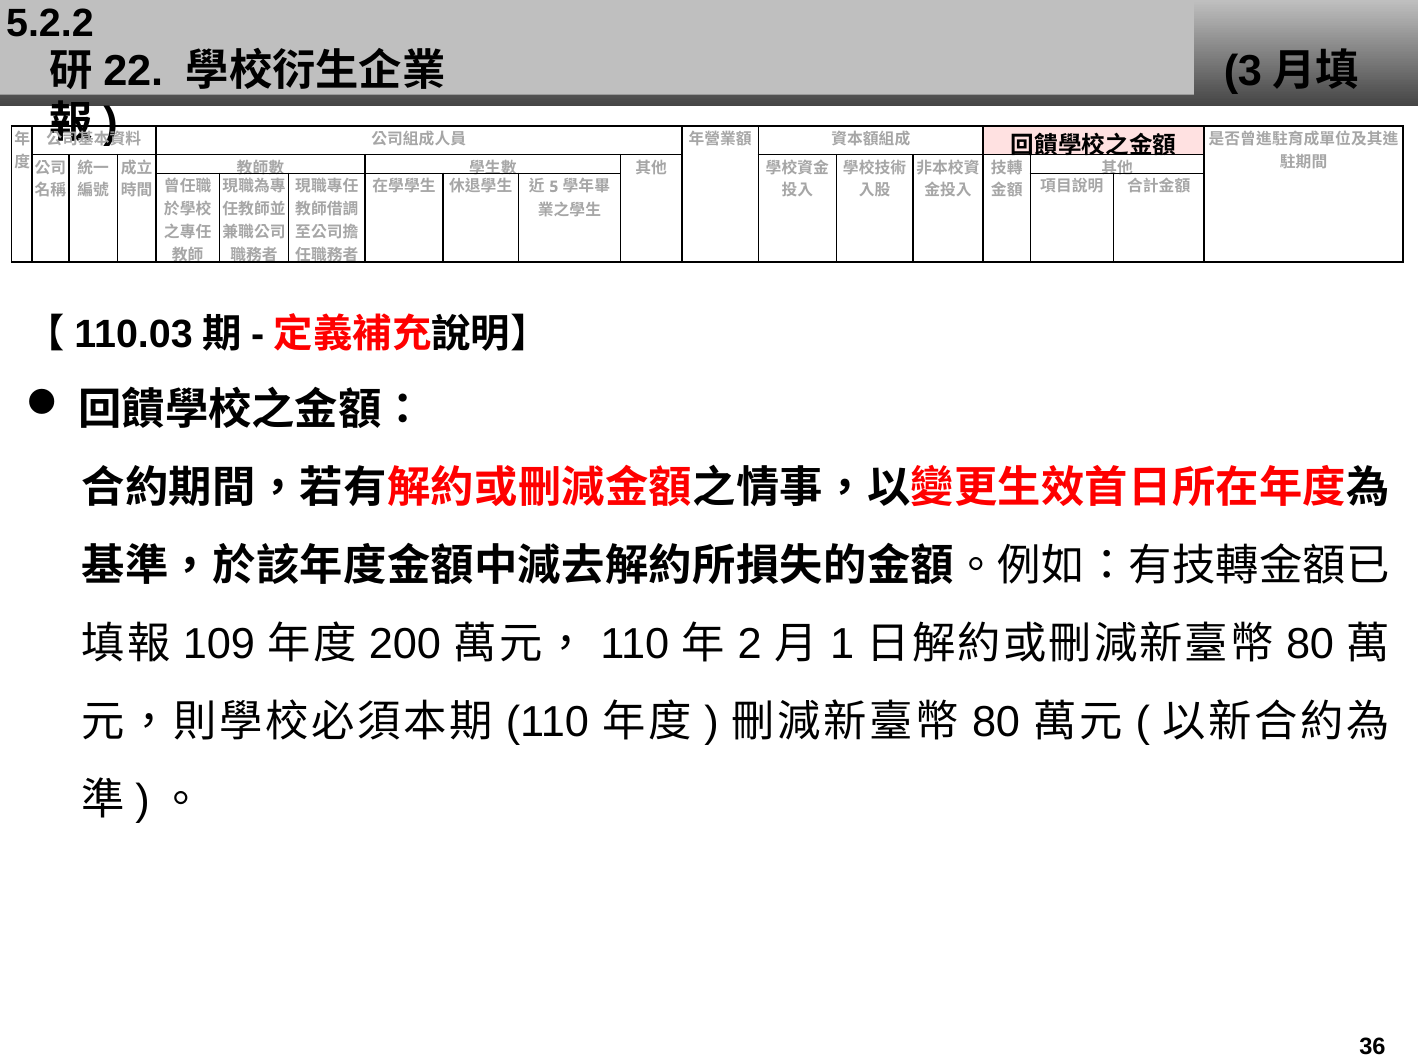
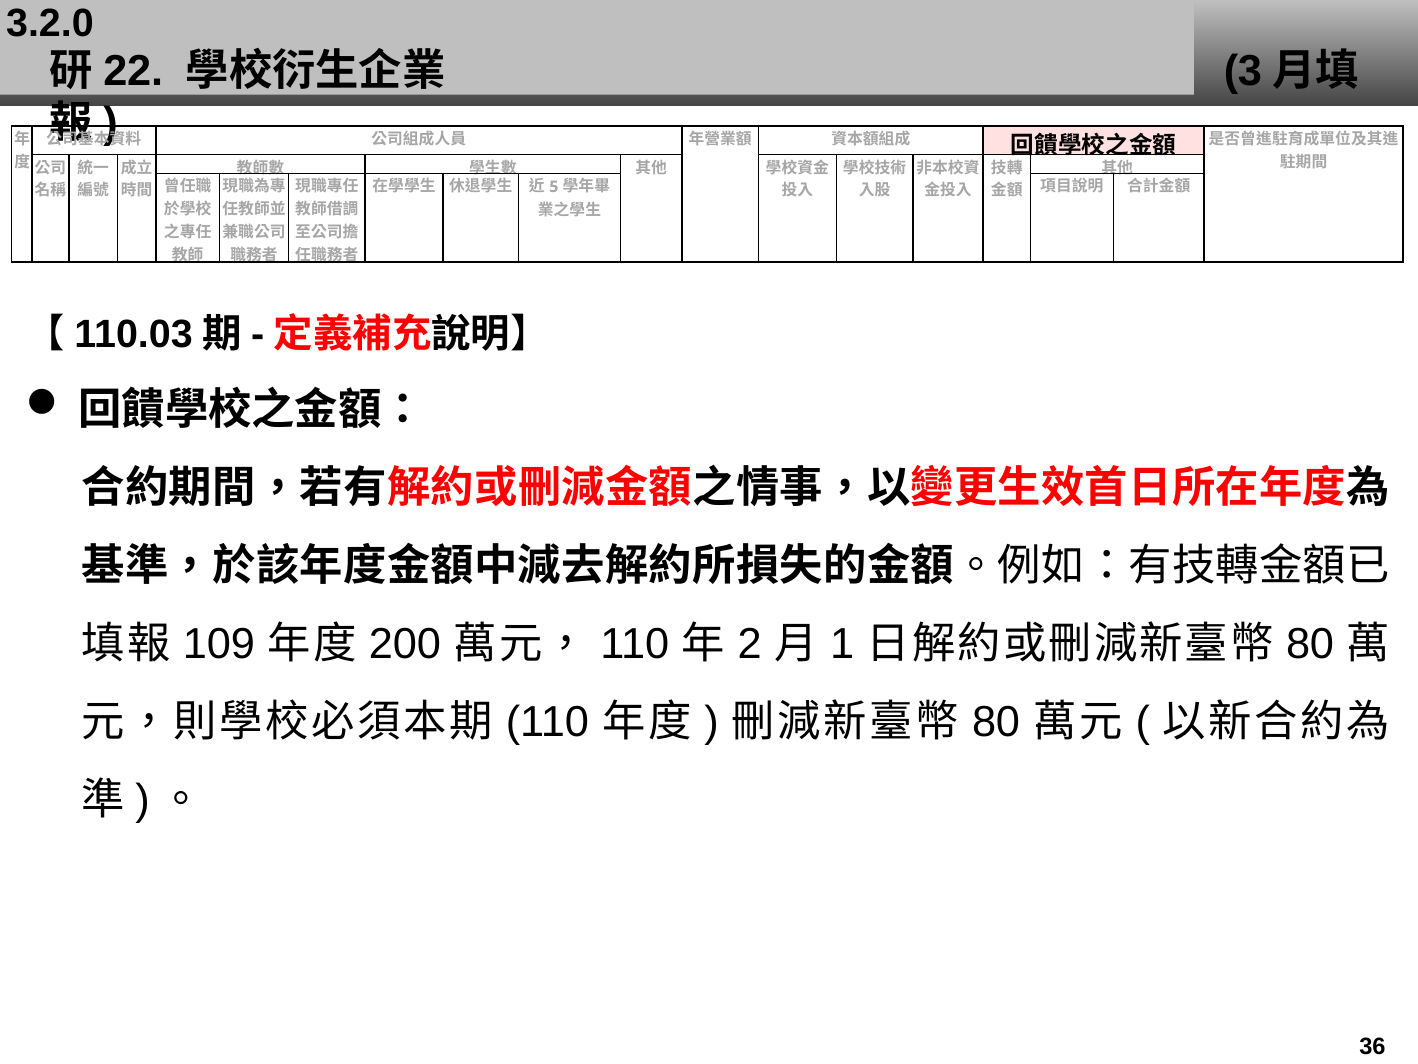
5.2.2: 5.2.2 -> 3.2.0
